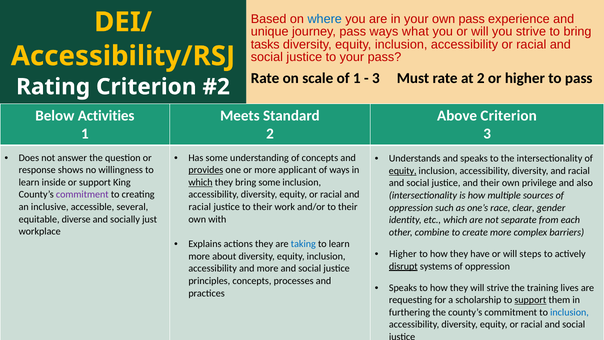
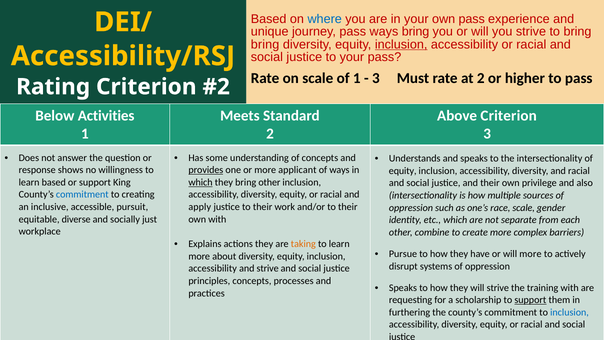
ways what: what -> bring
tasks at (265, 44): tasks -> bring
inclusion at (401, 44) underline: none -> present
equity at (403, 171) underline: present -> none
learn inside: inside -> based
bring some: some -> other
commitment at (82, 195) colour: purple -> blue
several: several -> pursuit
racial at (200, 207): racial -> apply
race clear: clear -> scale
taking colour: blue -> orange
Higher at (403, 254): Higher -> Pursue
will steps: steps -> more
disrupt underline: present -> none
and more: more -> strive
training lives: lives -> with
